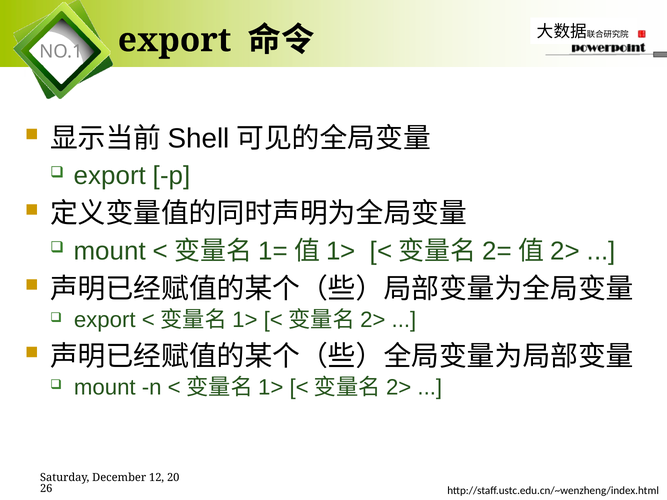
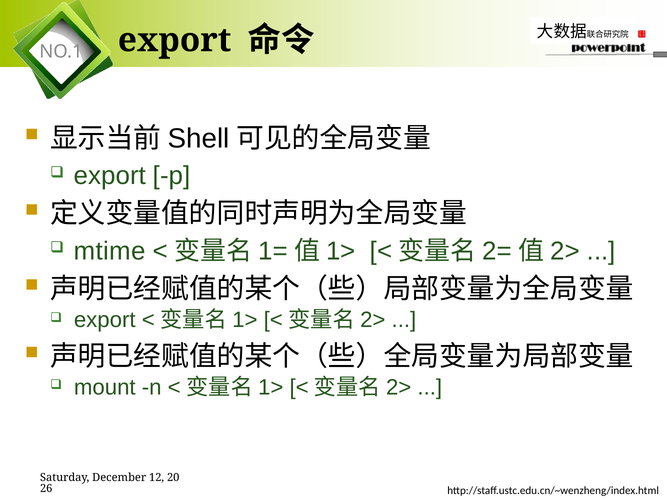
mount at (110, 251): mount -> mtime
